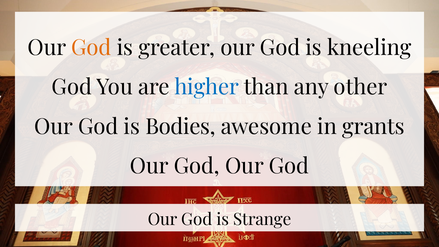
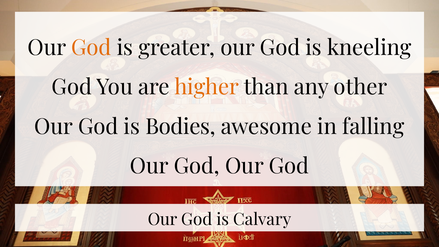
higher colour: blue -> orange
grants: grants -> falling
Strange: Strange -> Calvary
